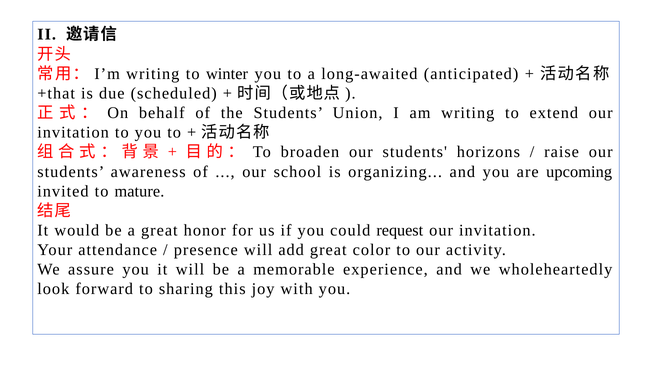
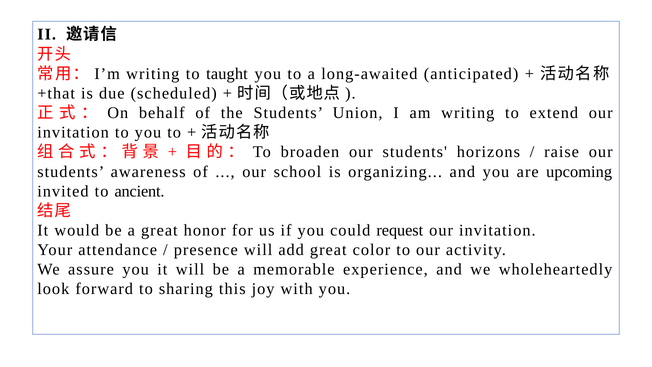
winter: winter -> taught
mature: mature -> ancient
